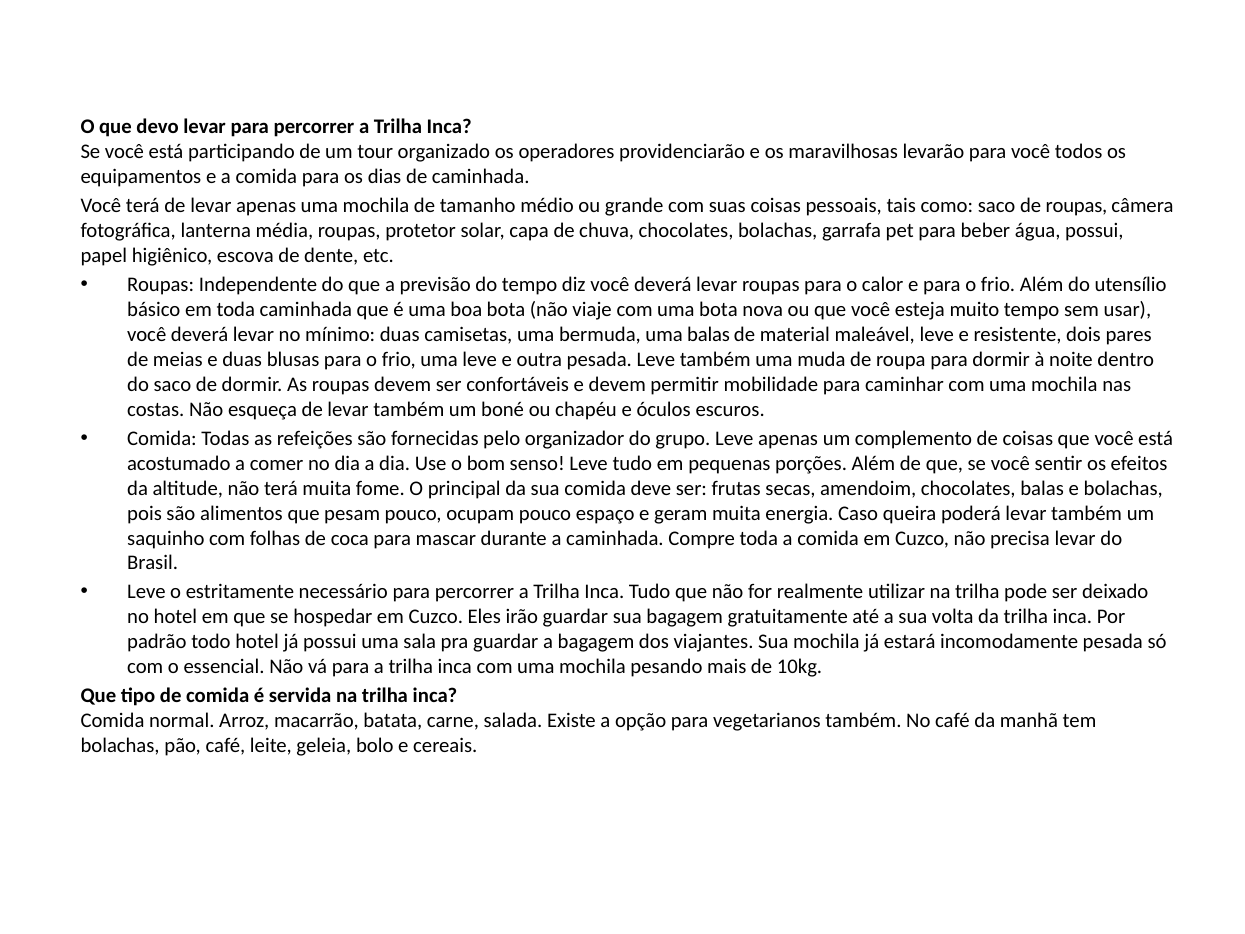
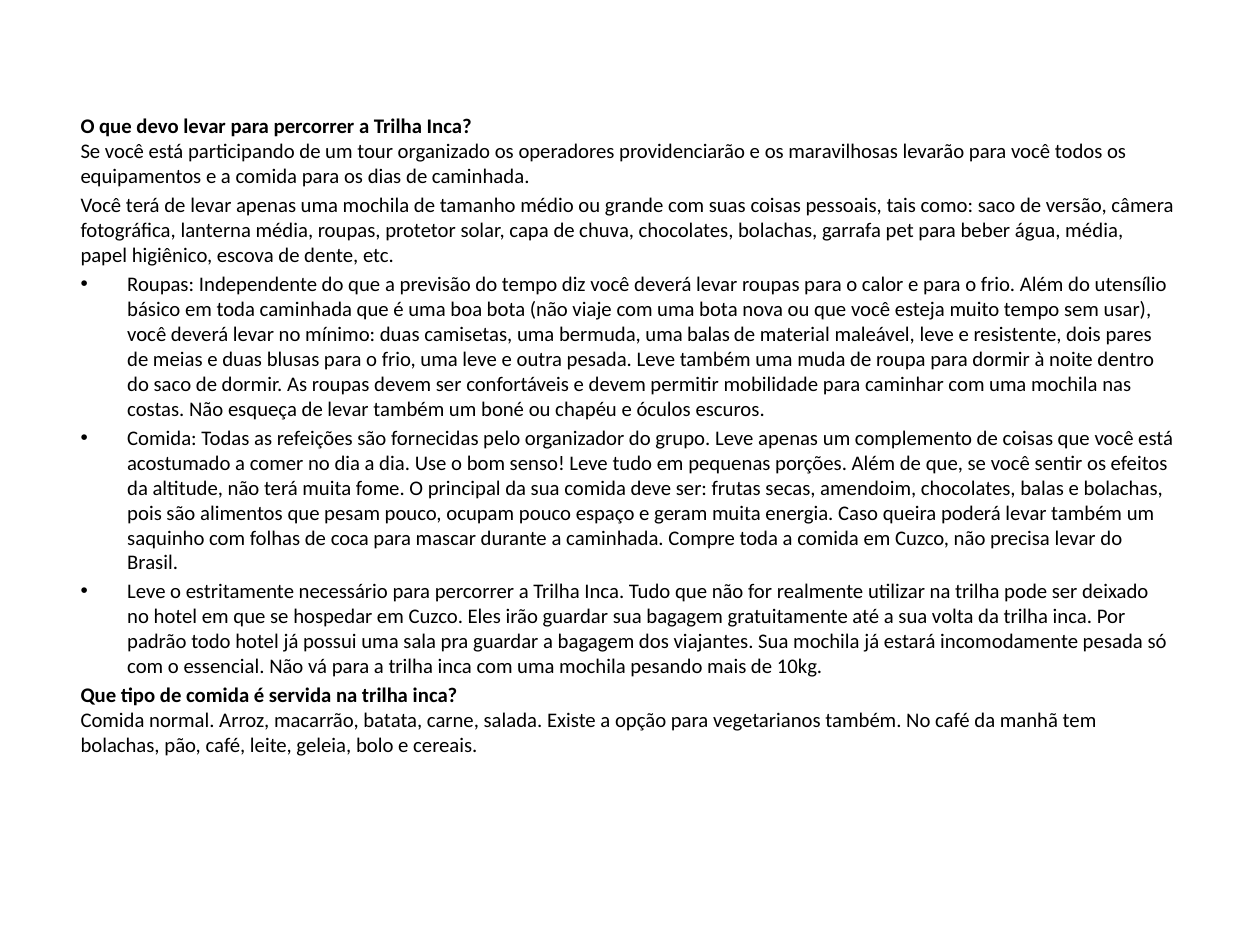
de roupas: roupas -> versão
água possui: possui -> média
